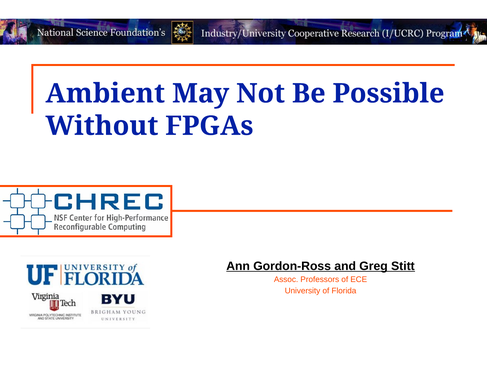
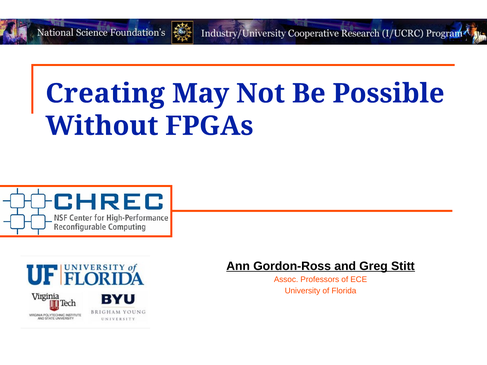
Ambient: Ambient -> Creating
